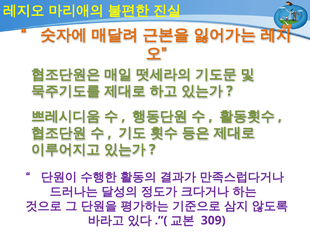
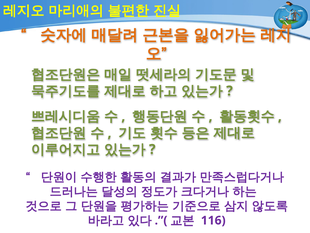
309: 309 -> 116
